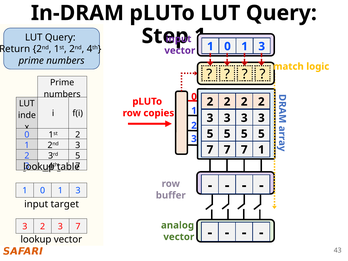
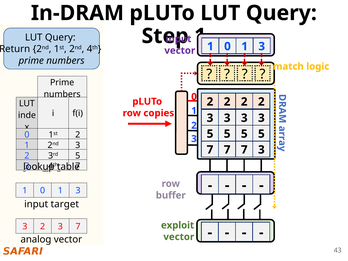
7 7 1: 1 -> 3
analog: analog -> exploit
lookup at (36, 240): lookup -> analog
